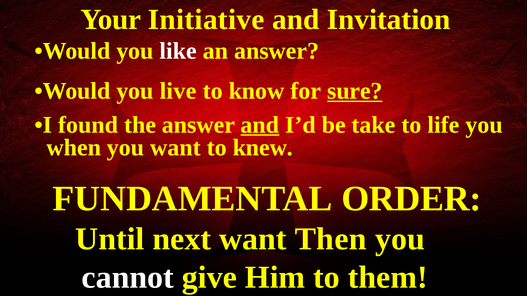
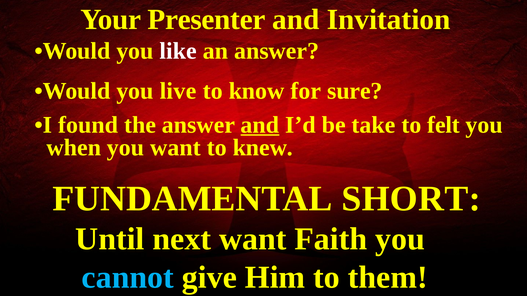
Initiative: Initiative -> Presenter
sure underline: present -> none
life: life -> felt
ORDER: ORDER -> SHORT
Then: Then -> Faith
cannot colour: white -> light blue
